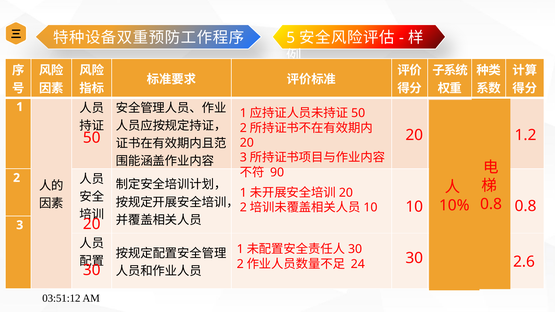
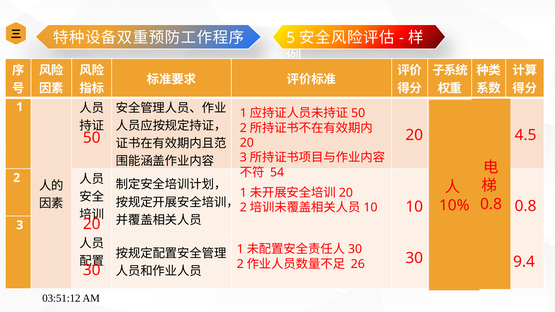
1.2: 1.2 -> 4.5
90: 90 -> 54
2.6: 2.6 -> 9.4
24: 24 -> 26
